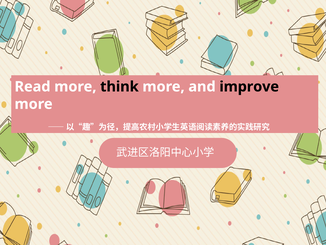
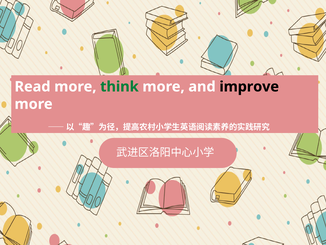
think colour: black -> green
